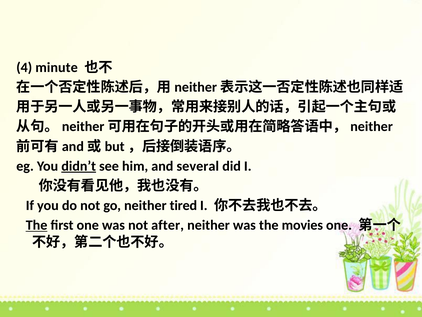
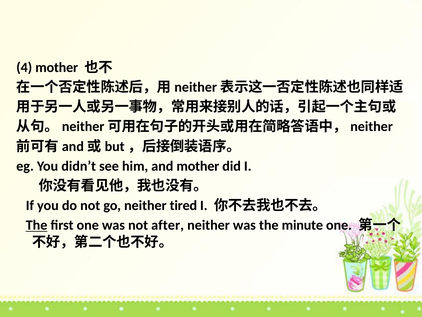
4 minute: minute -> mother
didn’t underline: present -> none
and several: several -> mother
movies: movies -> minute
